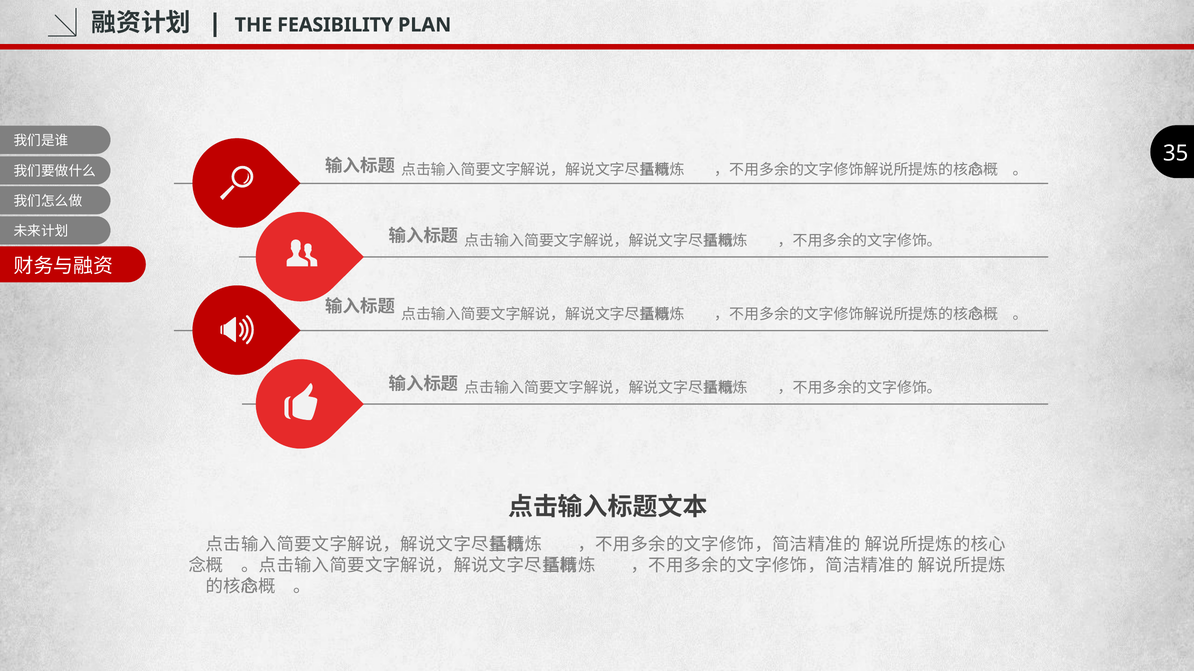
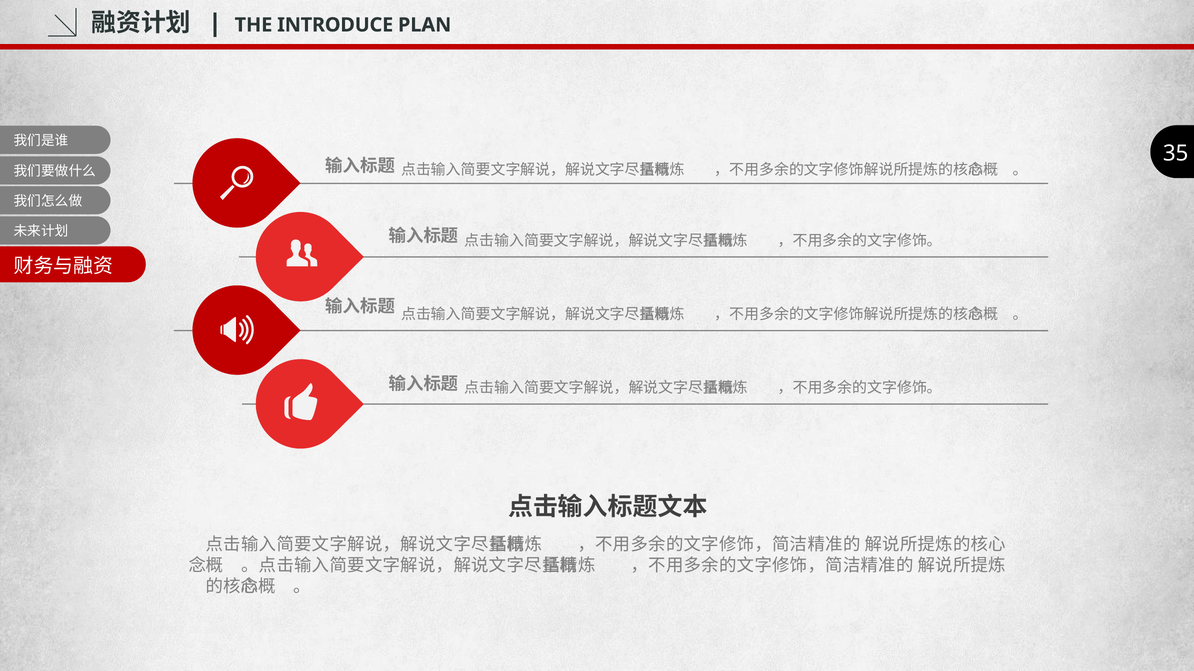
FEASIBILITY: FEASIBILITY -> INTRODUCE
